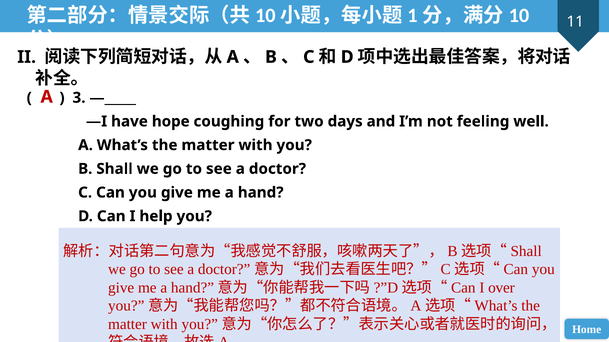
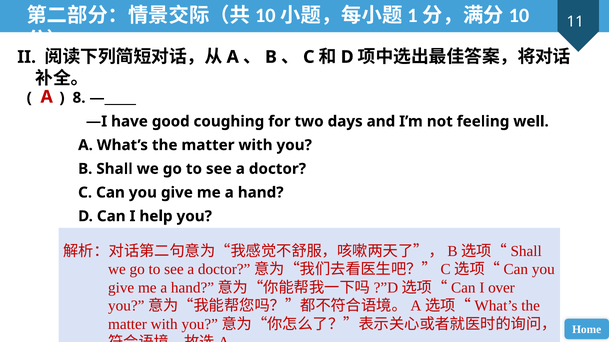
3: 3 -> 8
hope: hope -> good
